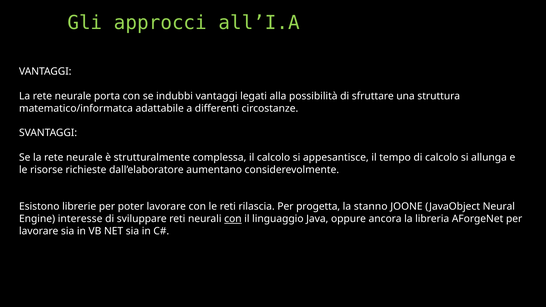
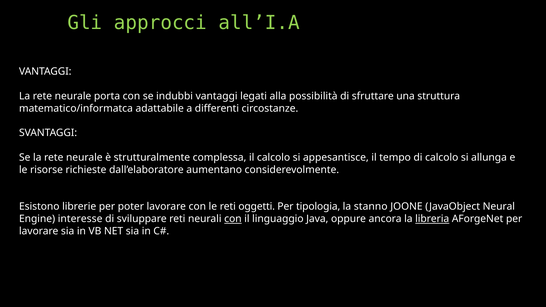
rilascia: rilascia -> oggetti
progetta: progetta -> tipologia
libreria underline: none -> present
